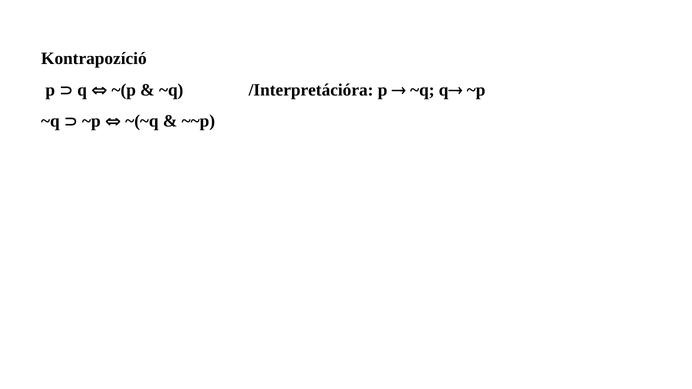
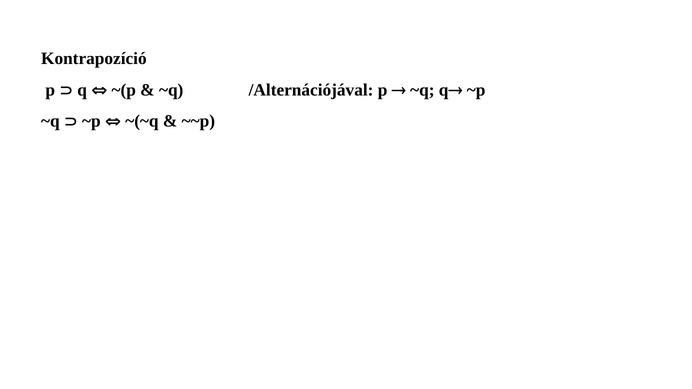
/Interpretációra: /Interpretációra -> /Alternációjával
